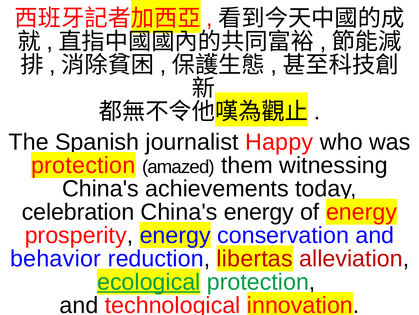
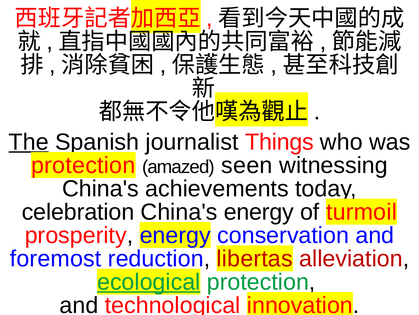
The underline: none -> present
Happy: Happy -> Things
them: them -> seen
of energy: energy -> turmoil
behavior: behavior -> foremost
